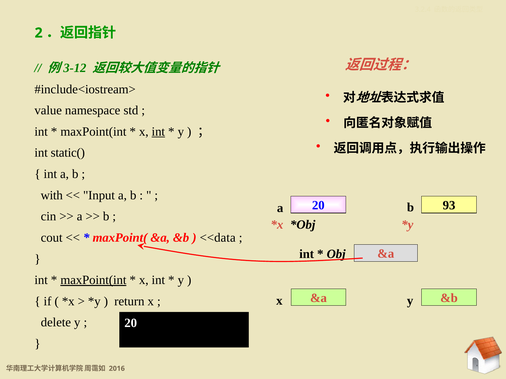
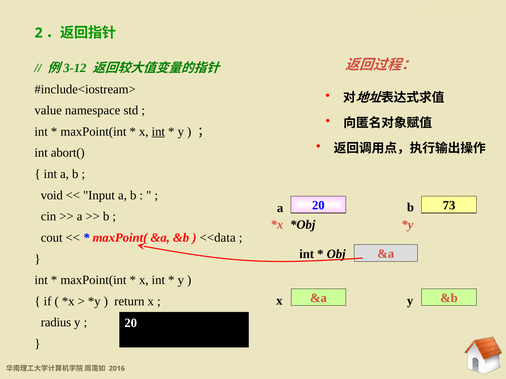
static(: static( -> abort(
with: with -> void
93: 93 -> 73
maxPoint(int at (93, 280) underline: present -> none
delete: delete -> radius
